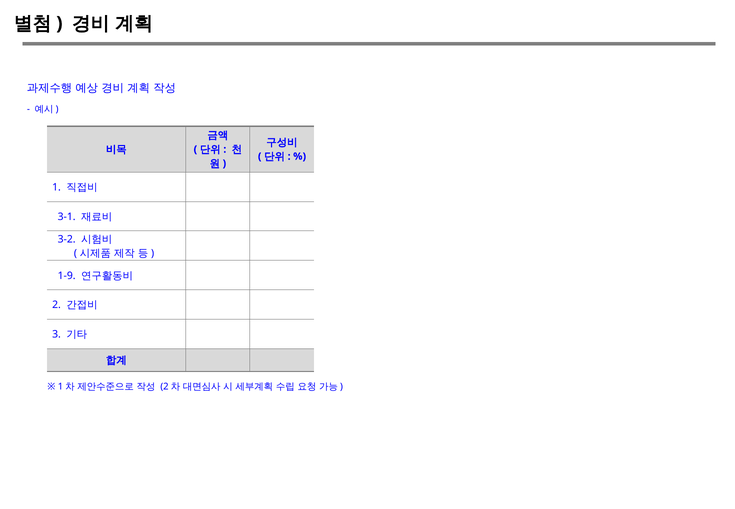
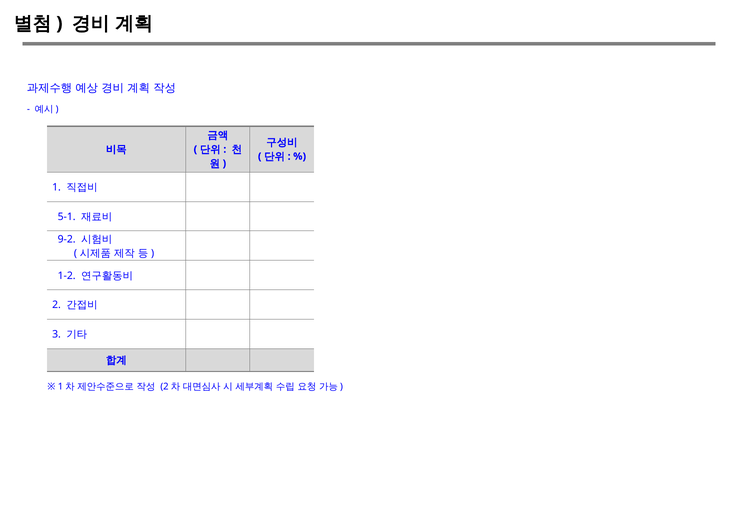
3-1: 3-1 -> 5-1
3-2: 3-2 -> 9-2
1-9: 1-9 -> 1-2
